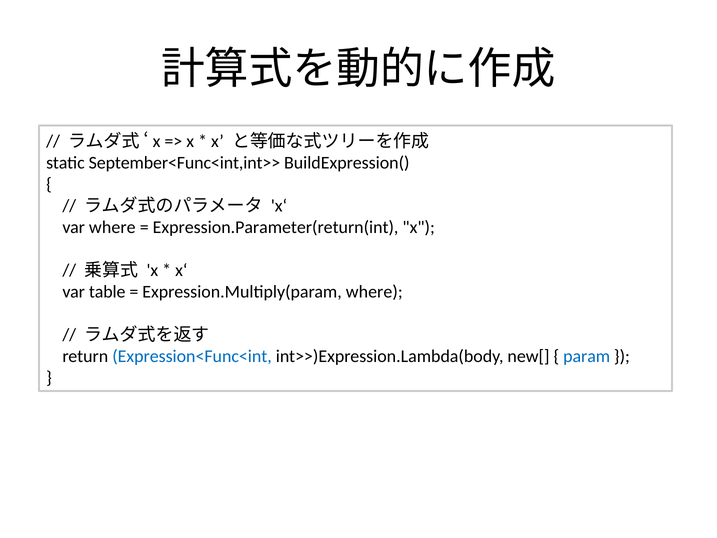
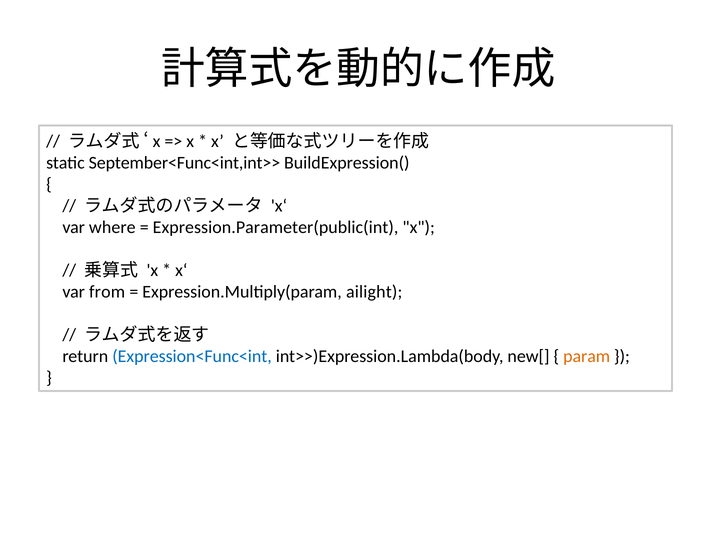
Expression.Parameter(return(int: Expression.Parameter(return(int -> Expression.Parameter(public(int
table: table -> from
Expression.Multiply(param where: where -> ailight
param colour: blue -> orange
